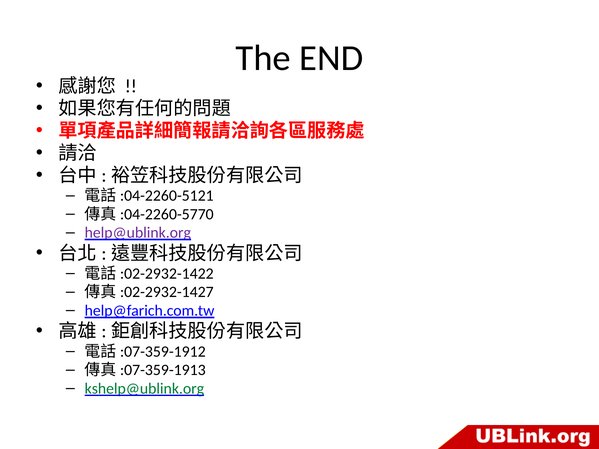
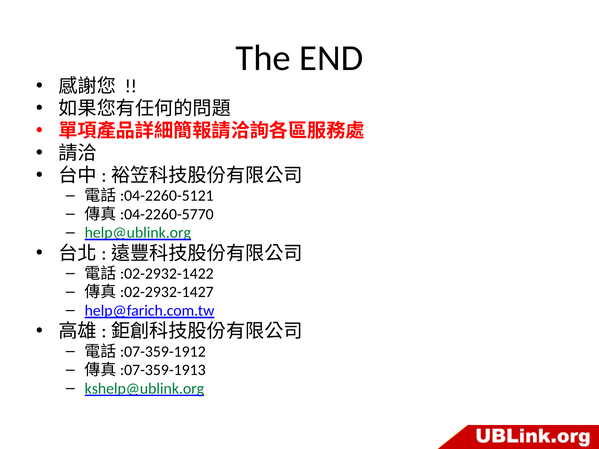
help@ublink.org colour: purple -> green
